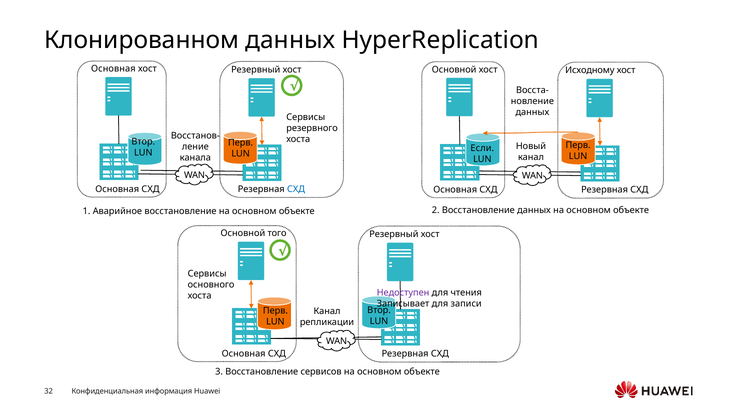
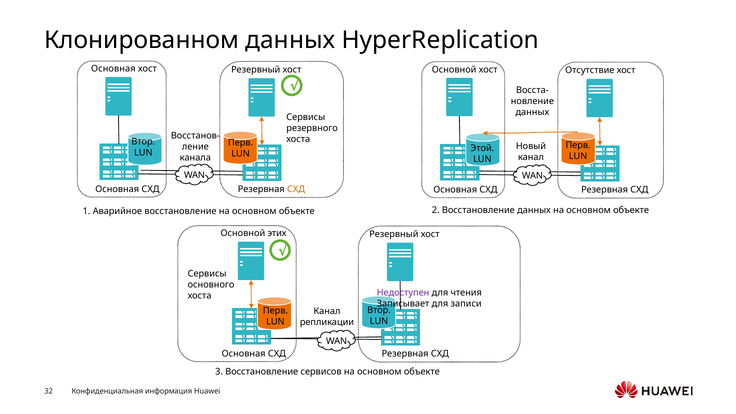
Исходному: Исходному -> Отсутствие
Если: Если -> Этой
СХД at (296, 189) colour: blue -> orange
того: того -> этих
